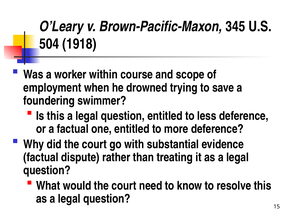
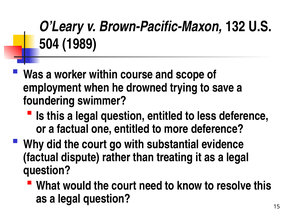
345: 345 -> 132
1918: 1918 -> 1989
